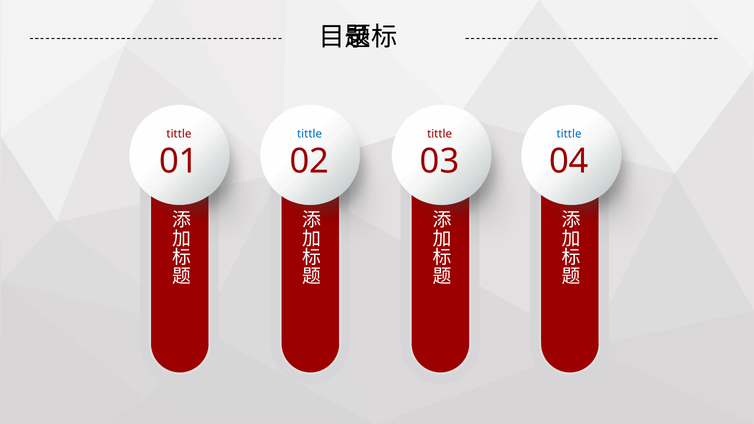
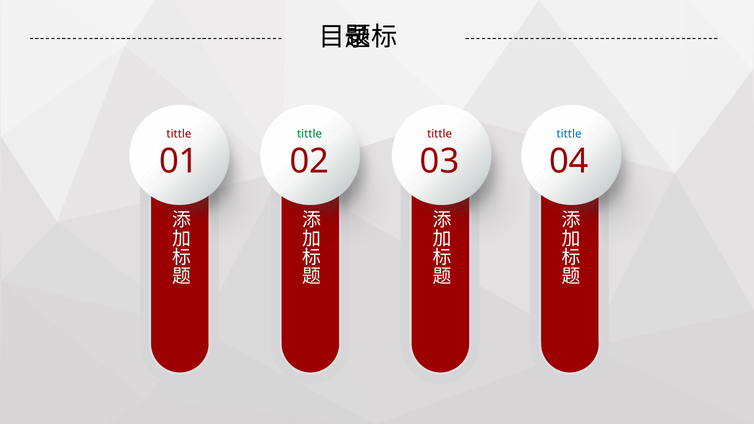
tittle at (310, 134) colour: blue -> green
